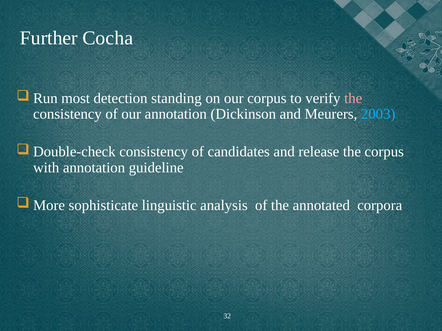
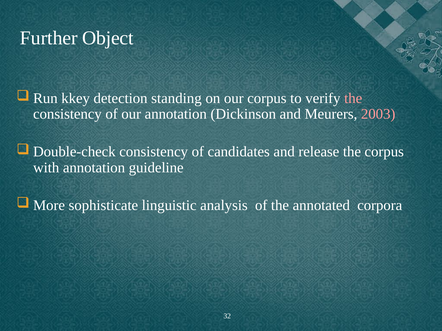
Cocha: Cocha -> Object
most: most -> kkey
2003 colour: light blue -> pink
